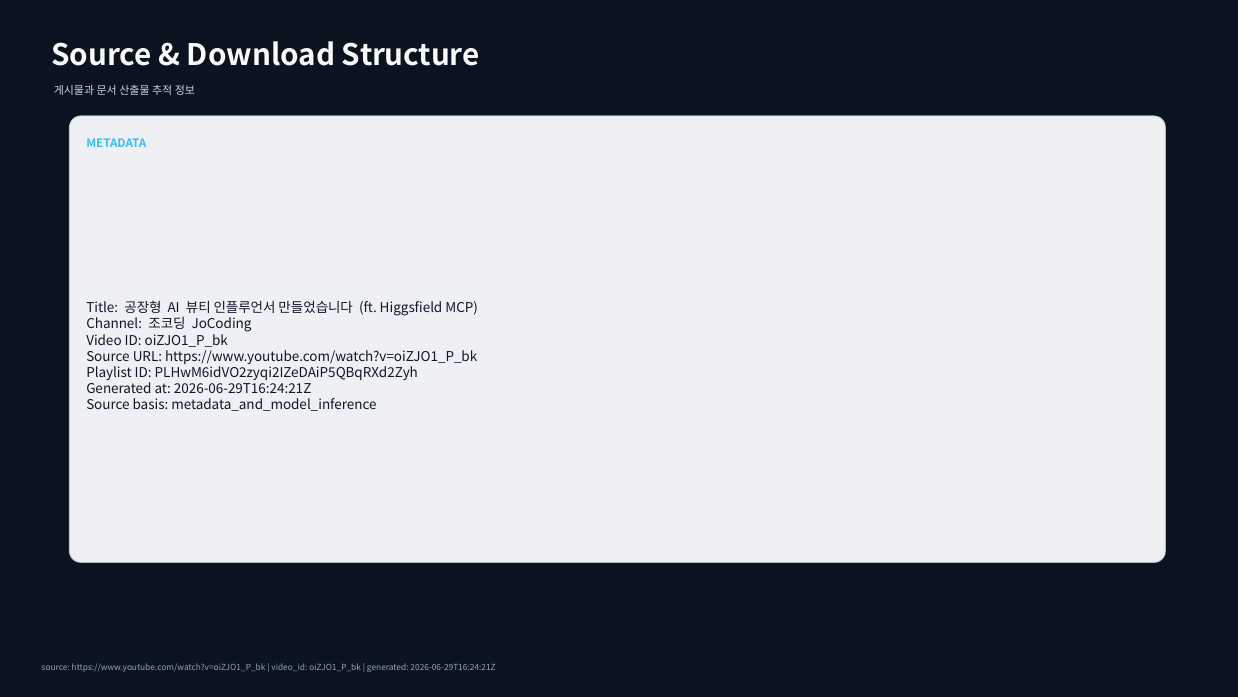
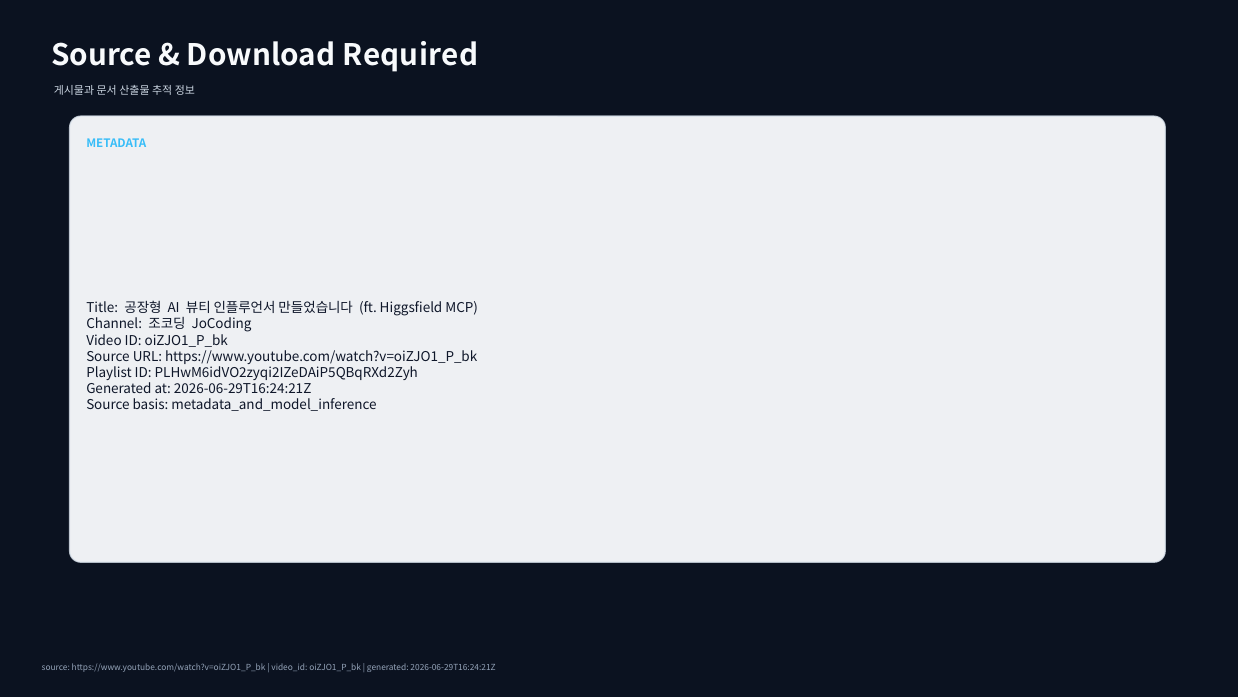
Structure: Structure -> Required
